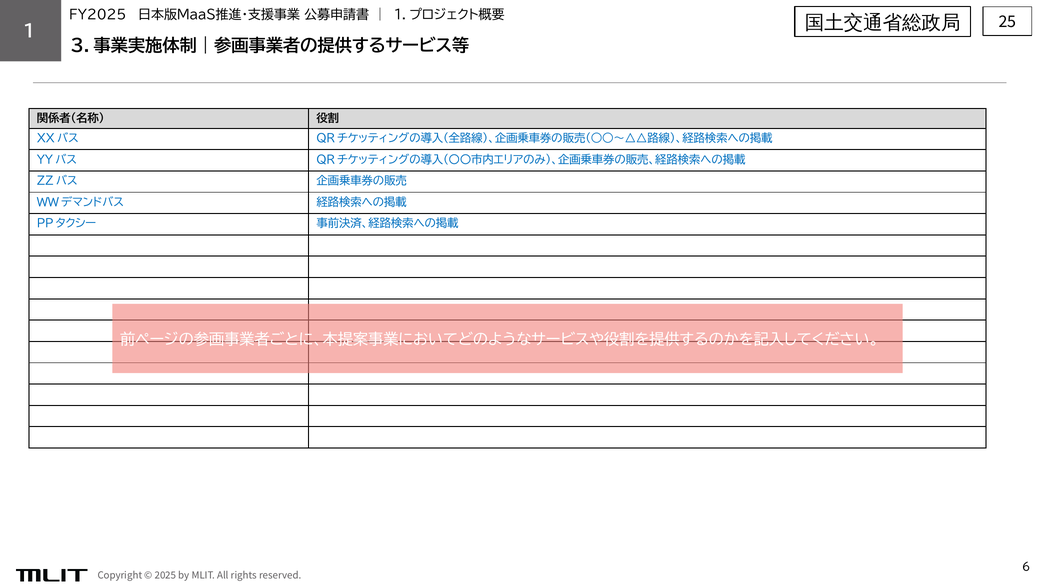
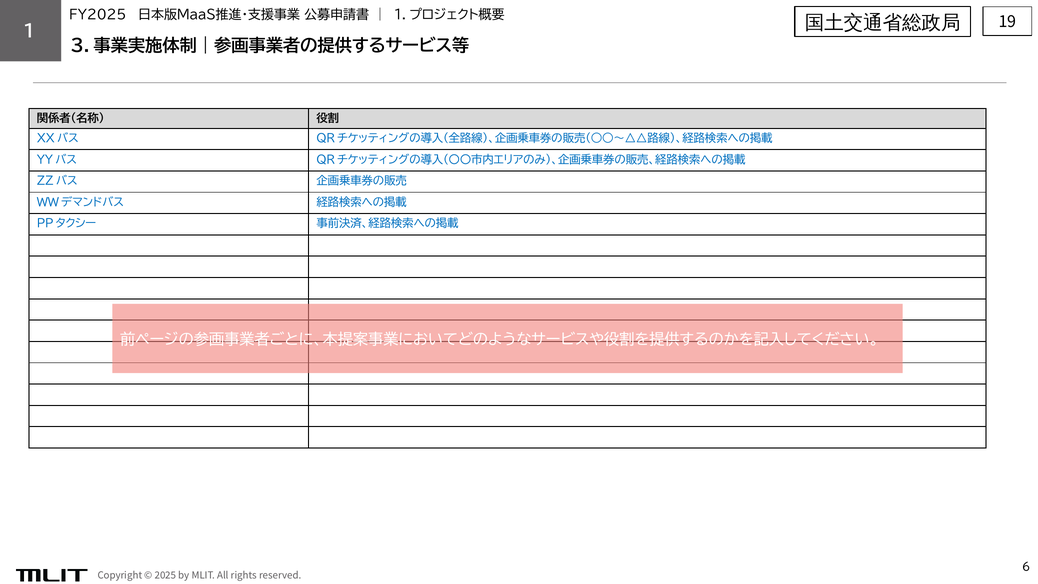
25: 25 -> 19
